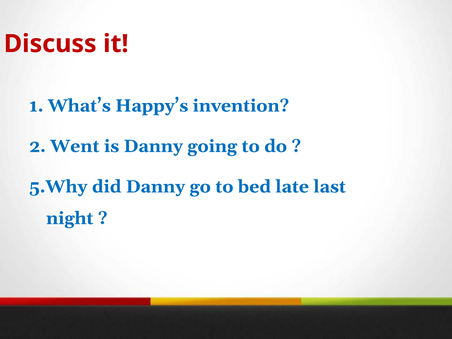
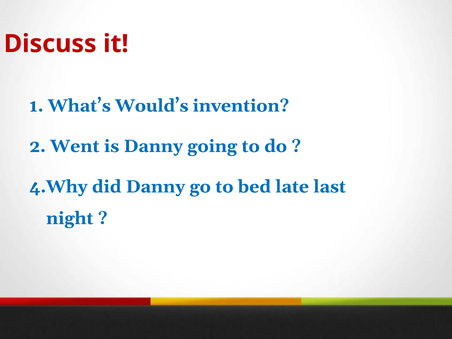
Happy’s: Happy’s -> Would’s
5.Why: 5.Why -> 4.Why
